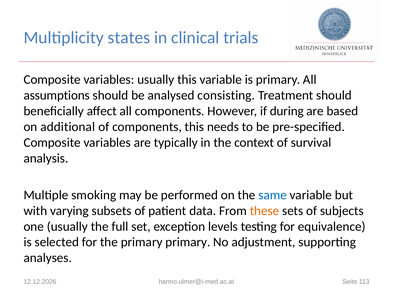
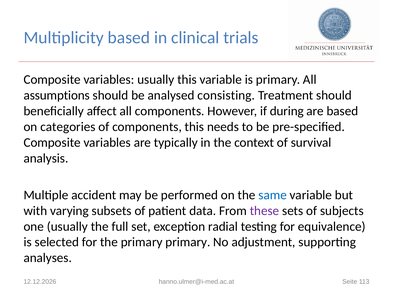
Multiplicity states: states -> based
additional: additional -> categories
smoking: smoking -> accident
these colour: orange -> purple
levels: levels -> radial
